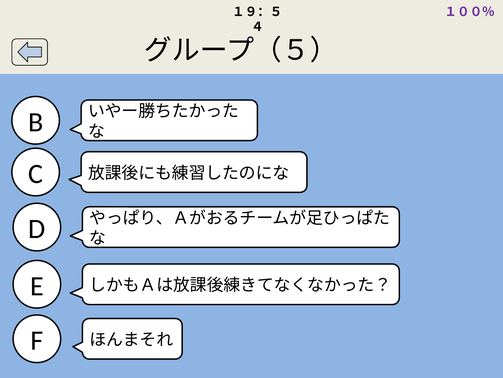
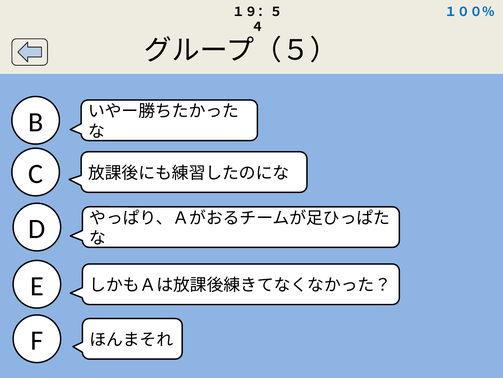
１００％ colour: purple -> blue
